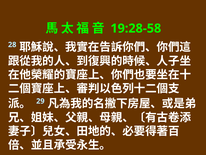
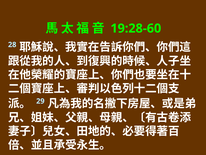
19:28-58: 19:28-58 -> 19:28-60
